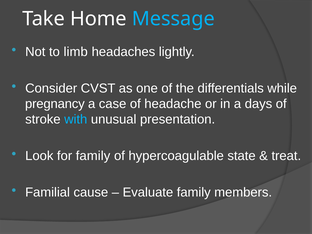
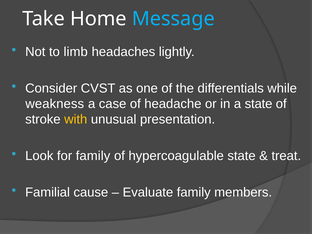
pregnancy: pregnancy -> weakness
a days: days -> state
with colour: light blue -> yellow
